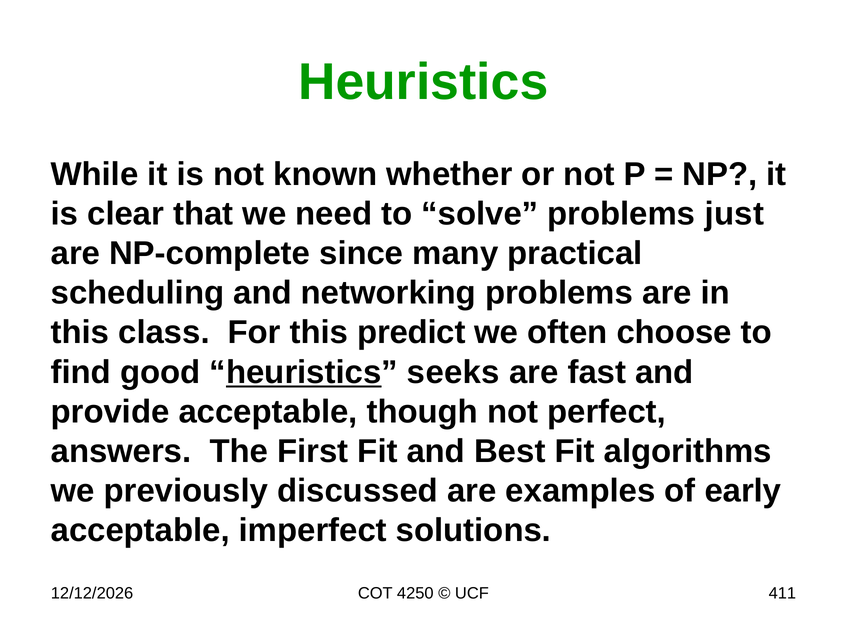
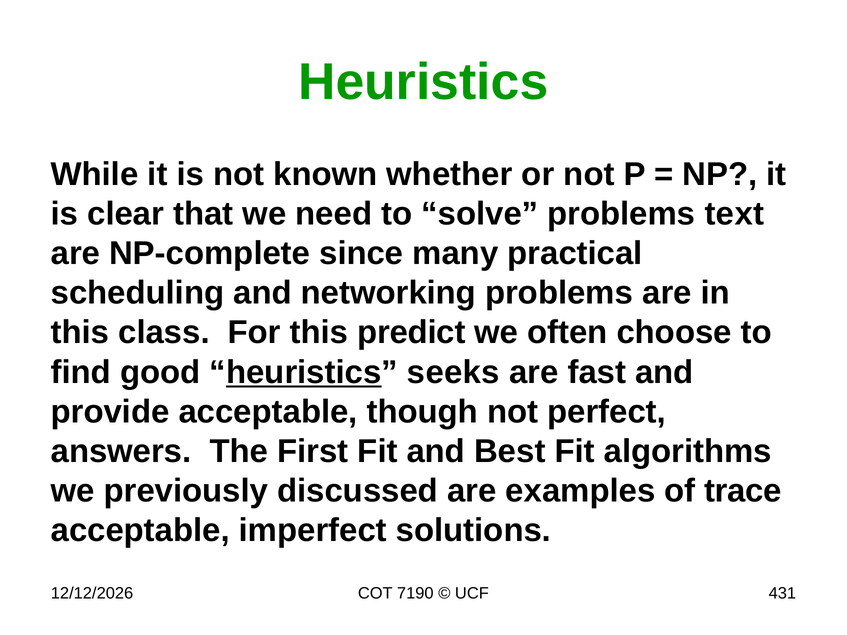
just: just -> text
early: early -> trace
4250: 4250 -> 7190
411: 411 -> 431
